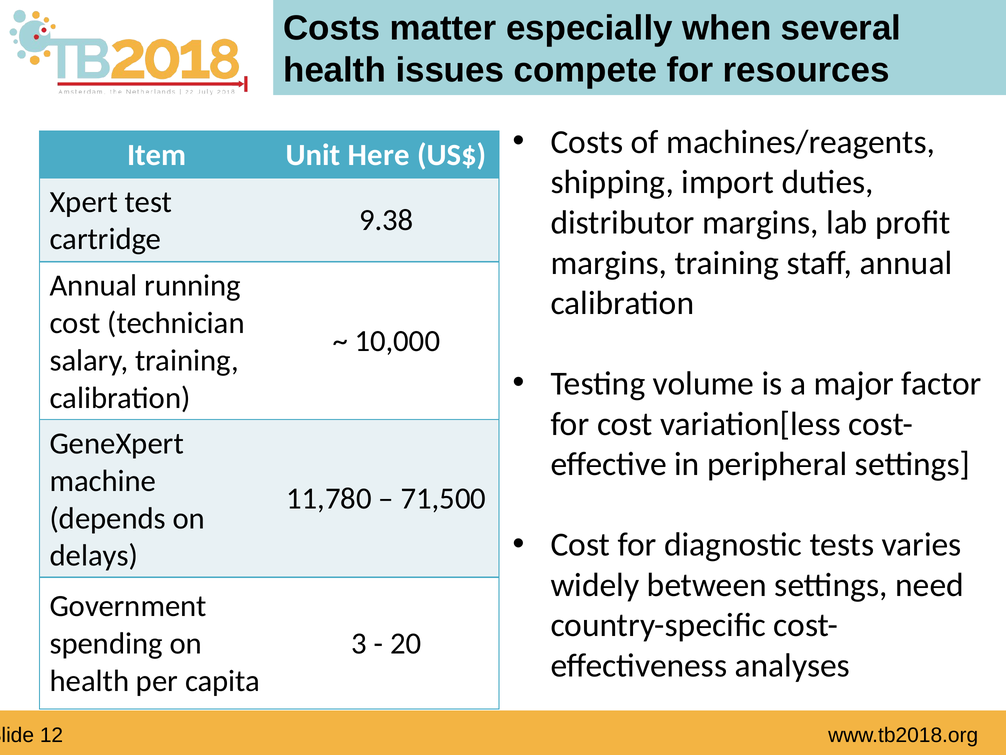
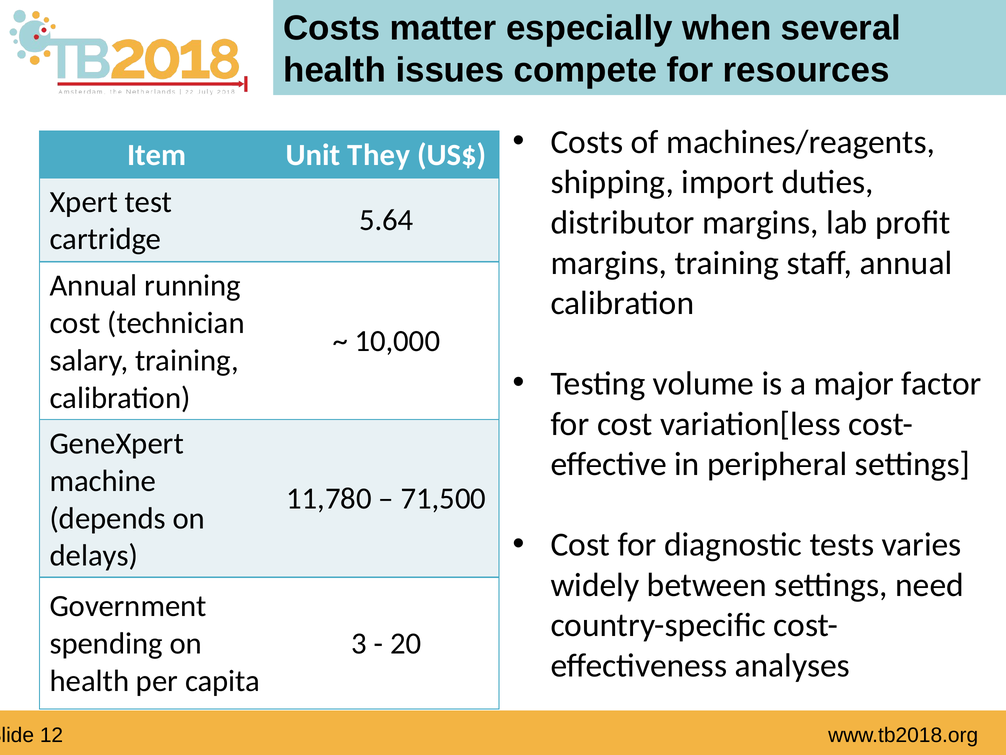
Here: Here -> They
9.38: 9.38 -> 5.64
